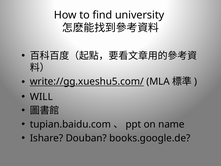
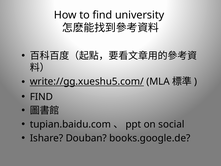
WILL at (41, 97): WILL -> FIND
name: name -> social
